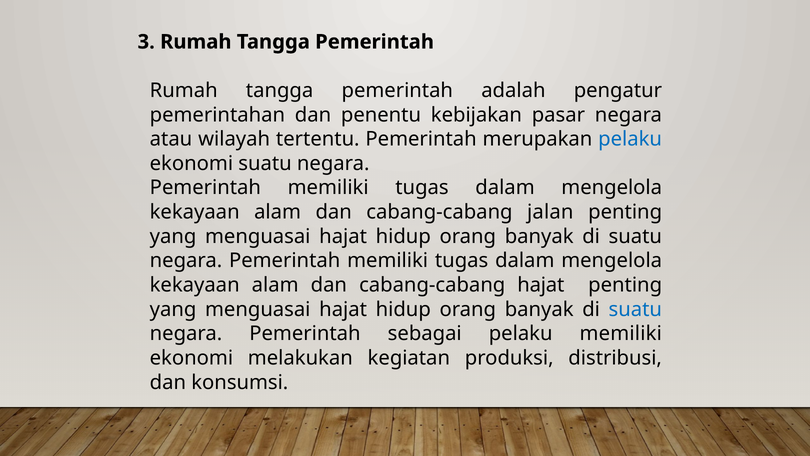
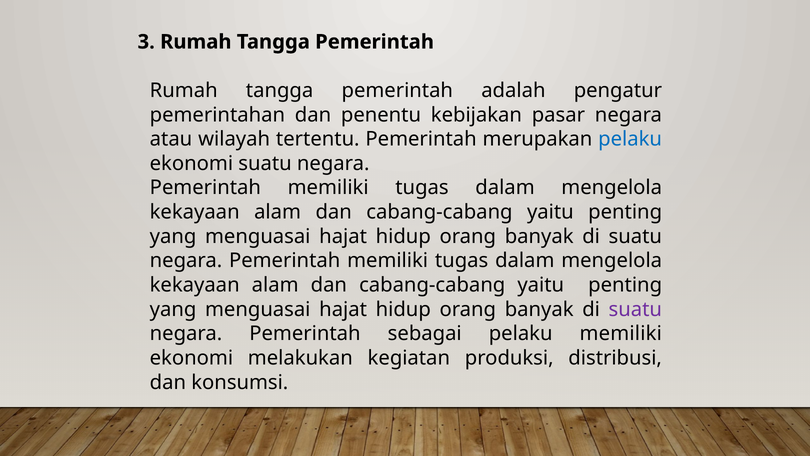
jalan at (550, 212): jalan -> yaitu
hajat at (541, 285): hajat -> yaitu
suatu at (635, 309) colour: blue -> purple
